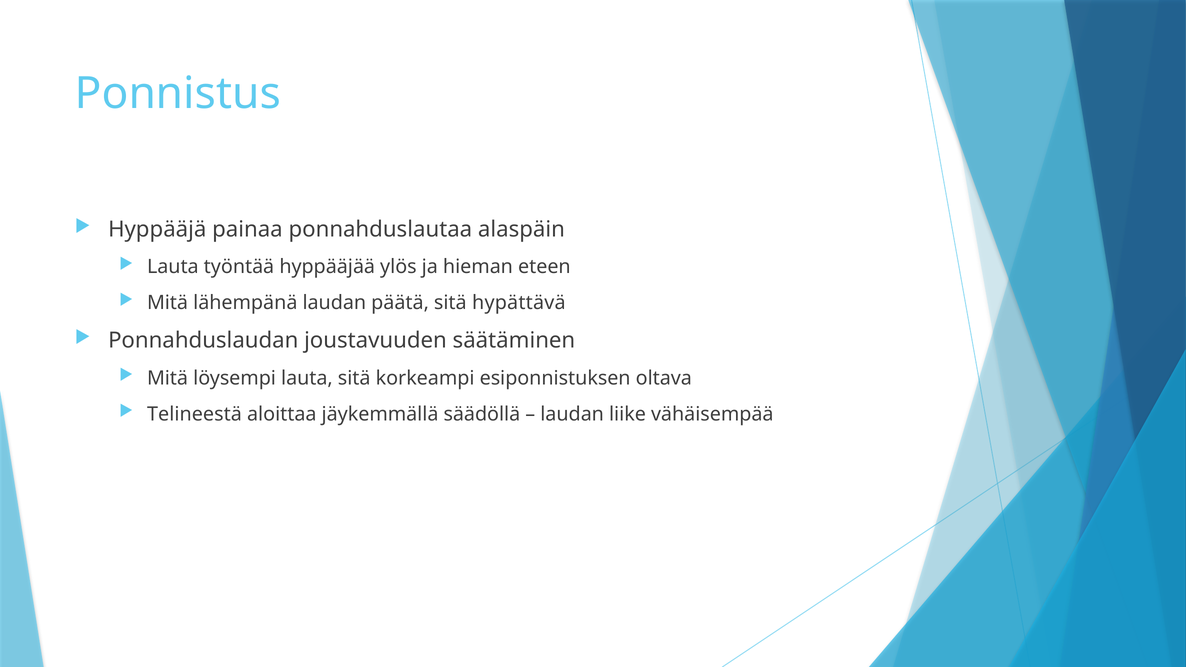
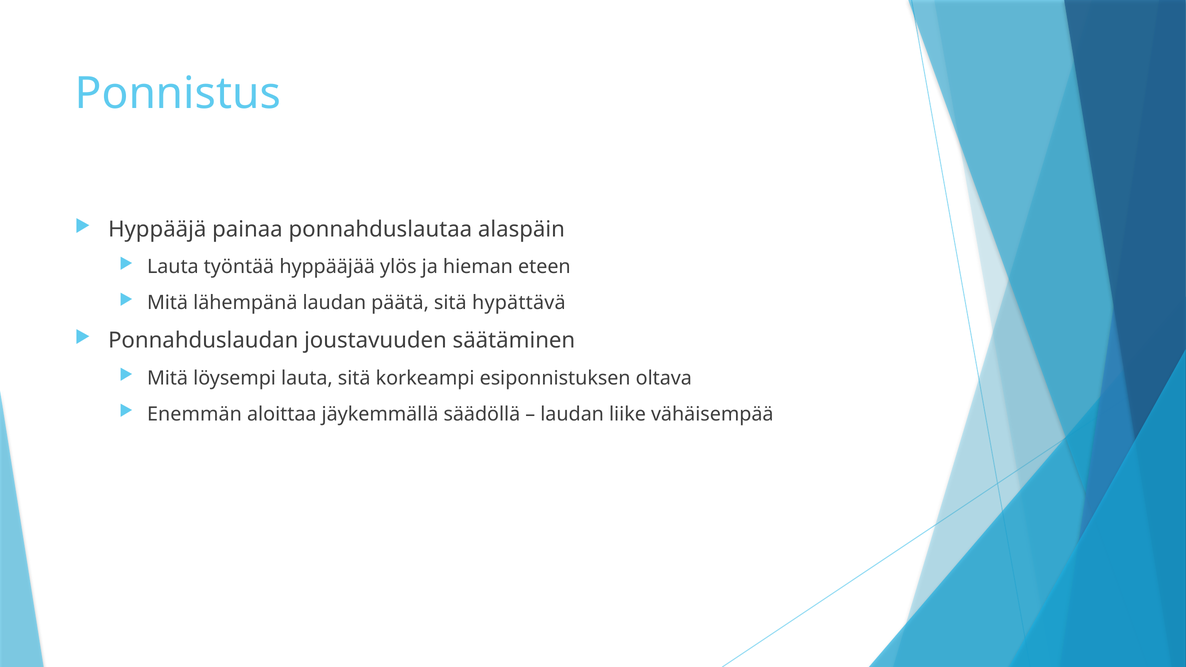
Telineestä: Telineestä -> Enemmän
